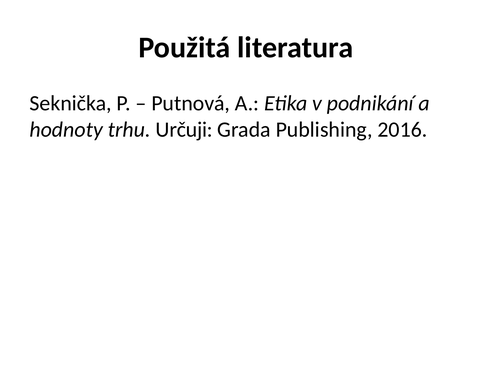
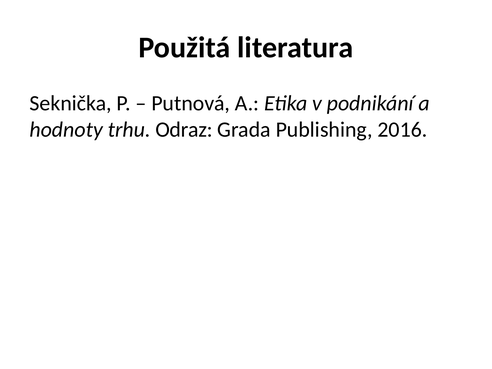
Určuji: Určuji -> Odraz
